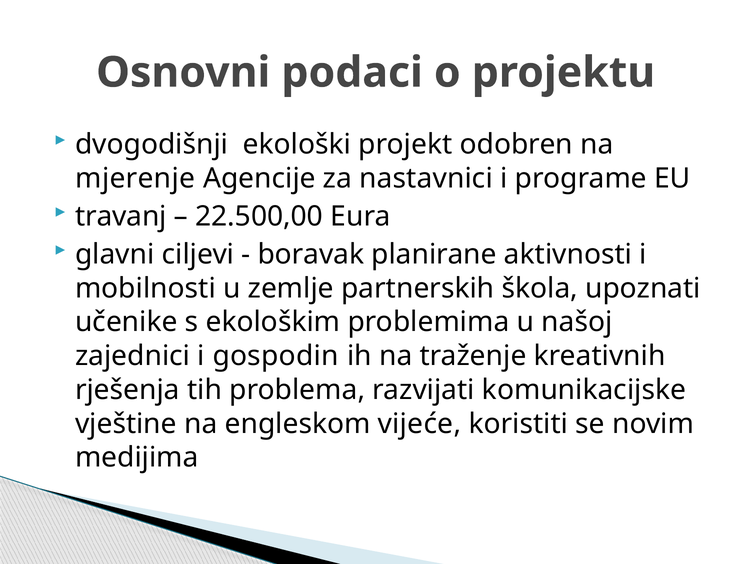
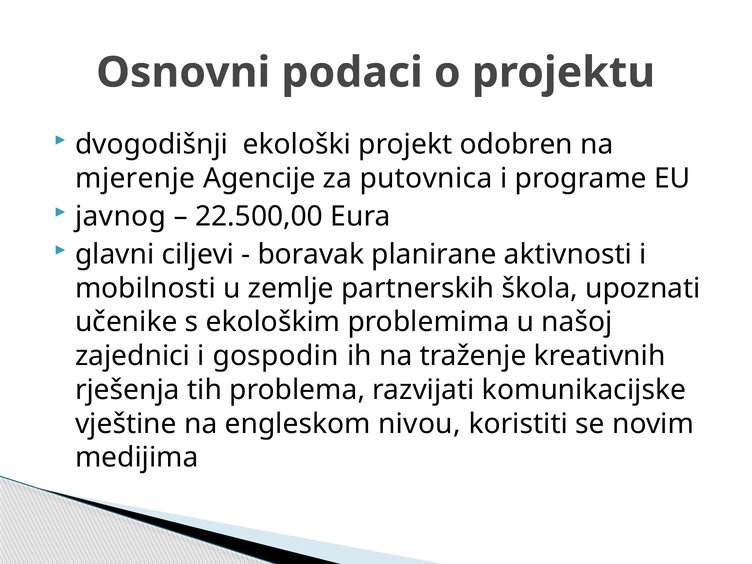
nastavnici: nastavnici -> putovnica
travanj: travanj -> javnog
vijeće: vijeće -> nivou
